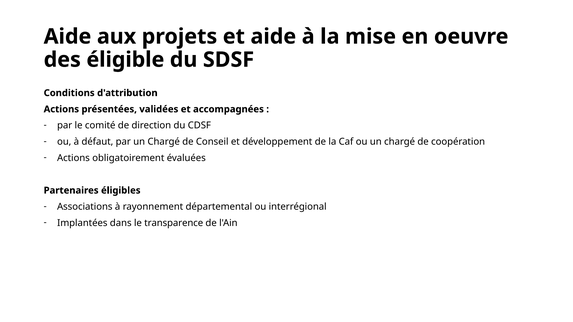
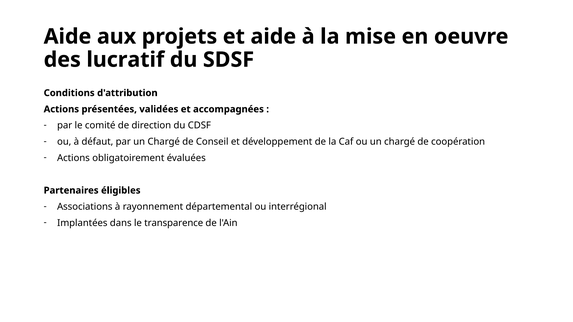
éligible: éligible -> lucratif
